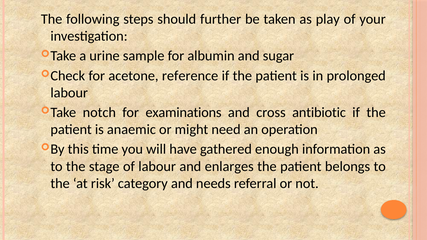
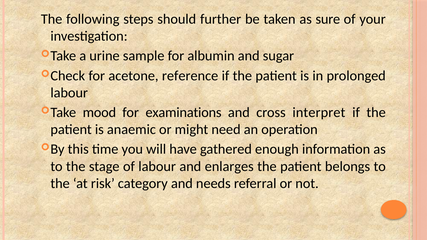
play: play -> sure
notch: notch -> mood
antibiotic: antibiotic -> interpret
